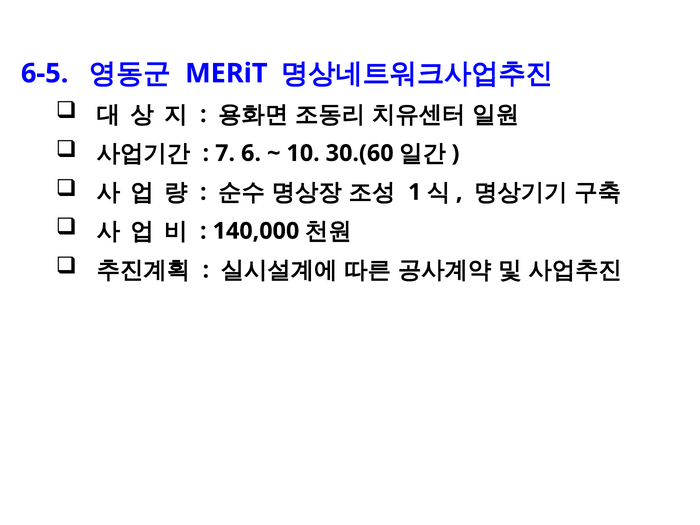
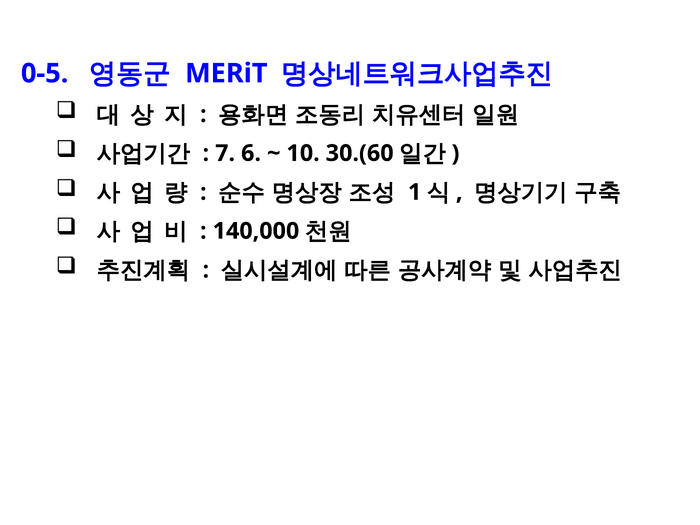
6-5: 6-5 -> 0-5
